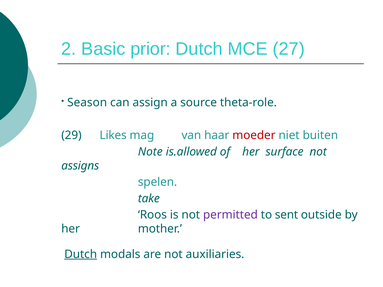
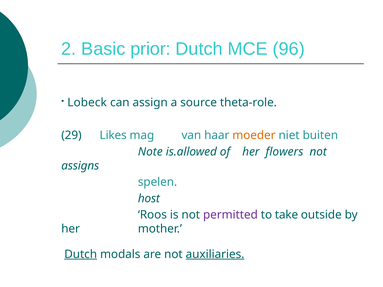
27: 27 -> 96
Season: Season -> Lobeck
moeder colour: red -> orange
surface: surface -> flowers
take: take -> host
sent: sent -> take
auxiliaries underline: none -> present
